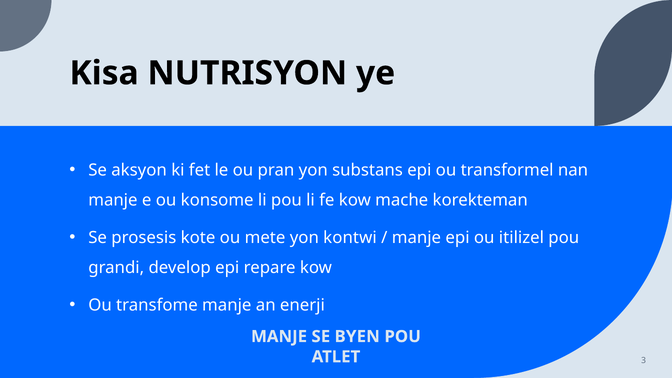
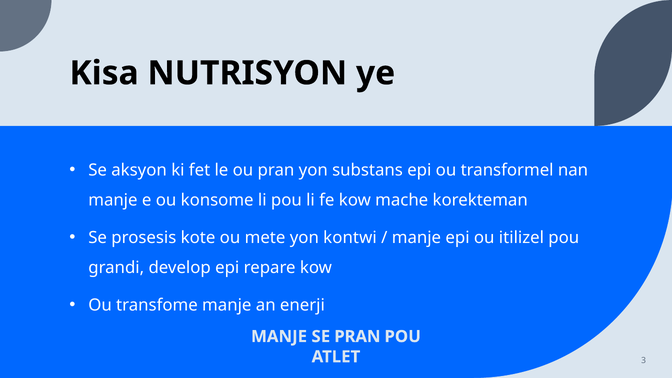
SE BYEN: BYEN -> PRAN
